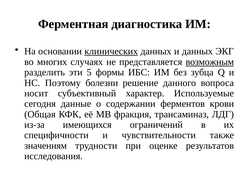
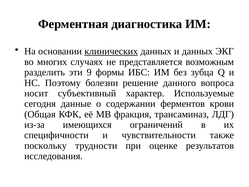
возможным underline: present -> none
5: 5 -> 9
значениям: значениям -> поскольку
